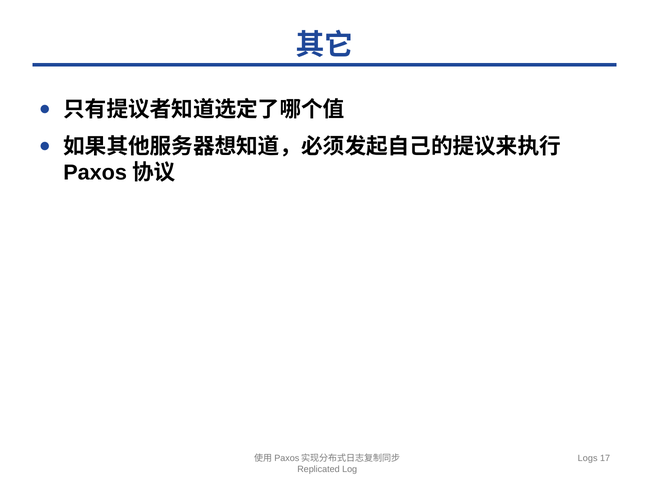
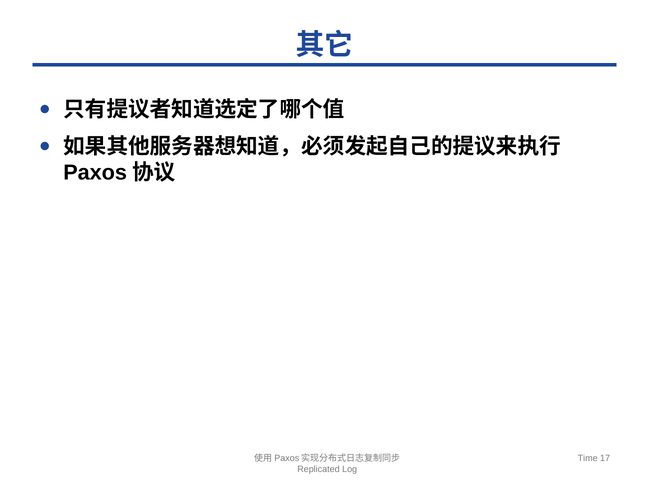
Logs: Logs -> Time
